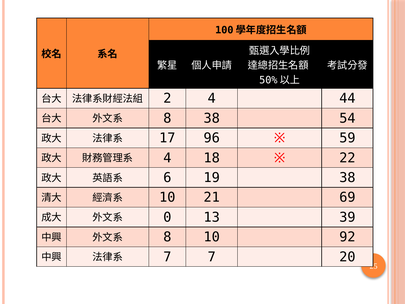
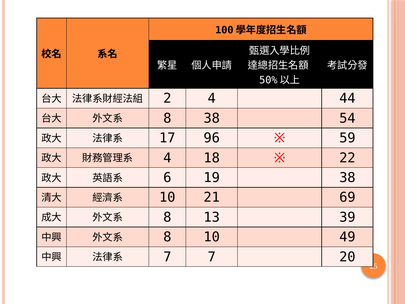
0 at (167, 217): 0 -> 8
92: 92 -> 49
